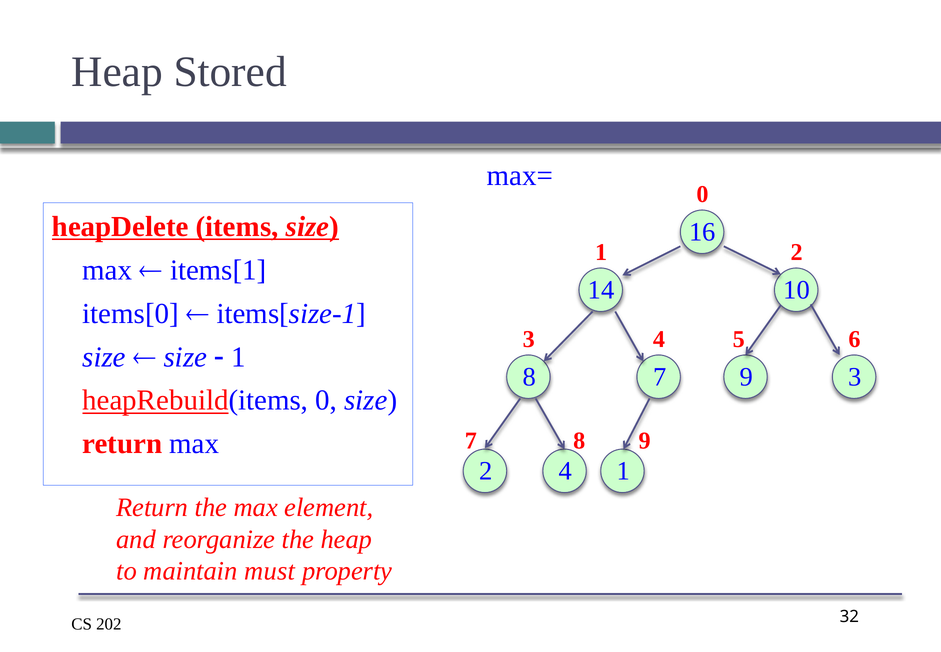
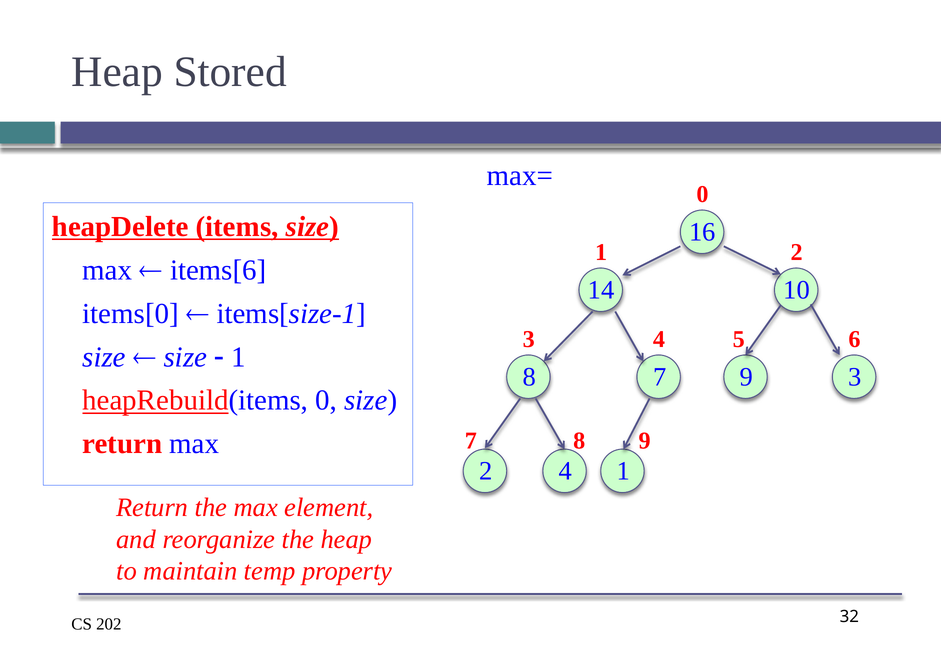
items[1: items[1 -> items[6
must: must -> temp
